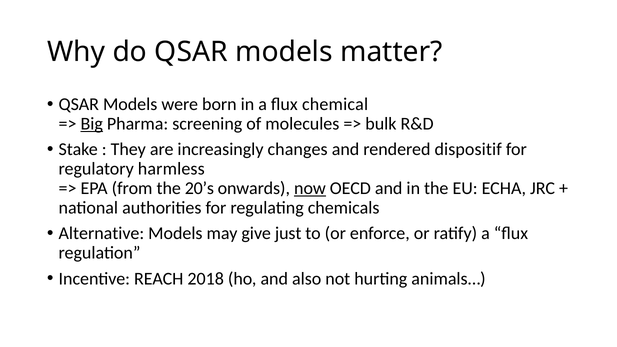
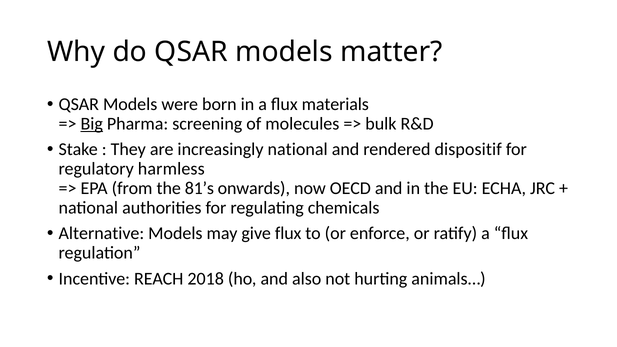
chemical: chemical -> materials
increasingly changes: changes -> national
20’s: 20’s -> 81’s
now underline: present -> none
give just: just -> flux
